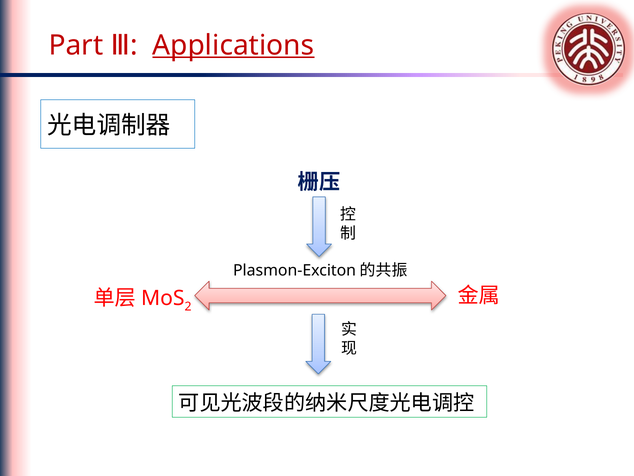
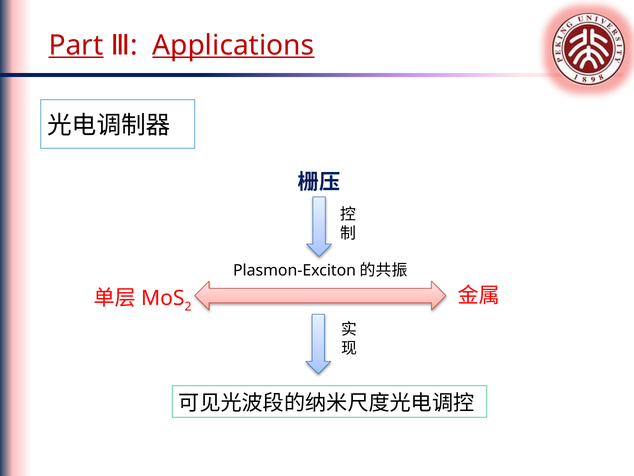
Part underline: none -> present
